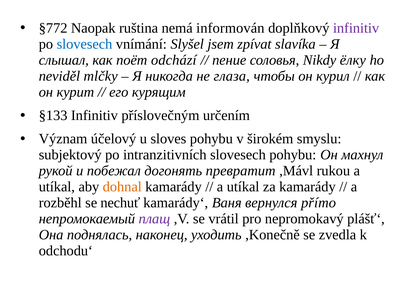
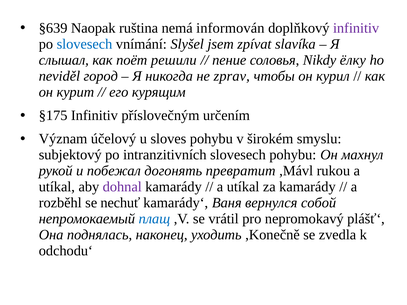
§772: §772 -> §639
odchází: odchází -> решили
mlčky: mlčky -> город
глаза: глаза -> zprav
§133: §133 -> §175
dohnal colour: orange -> purple
přímo: přímo -> собой
плащ colour: purple -> blue
